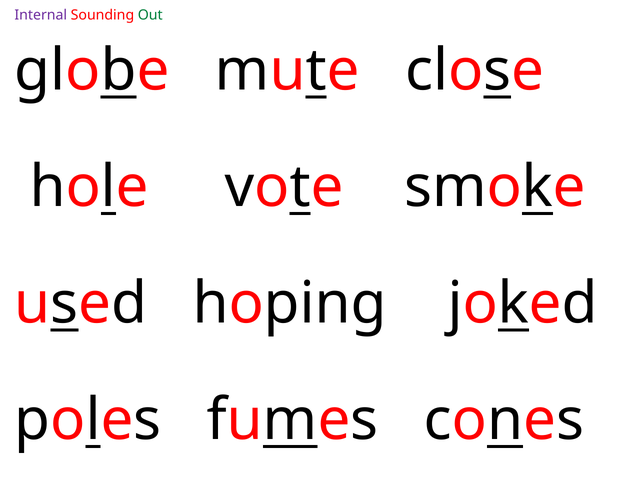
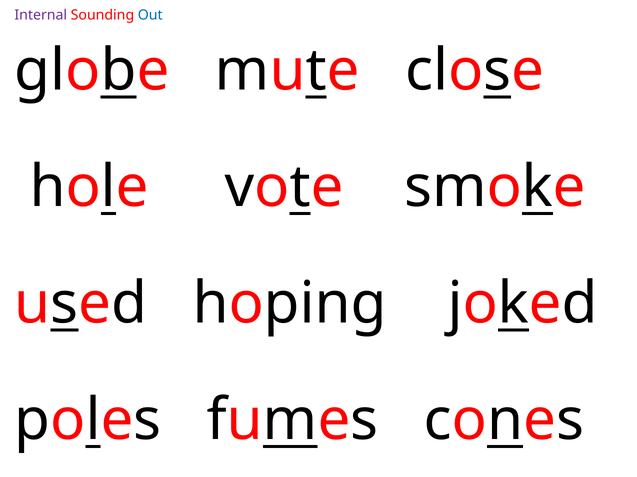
Out colour: green -> blue
